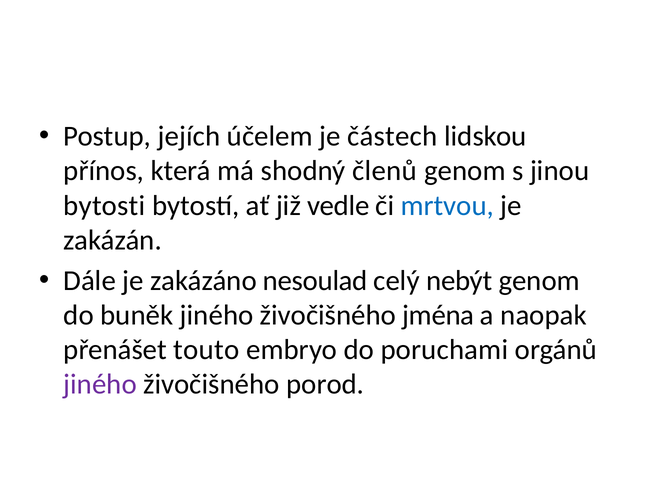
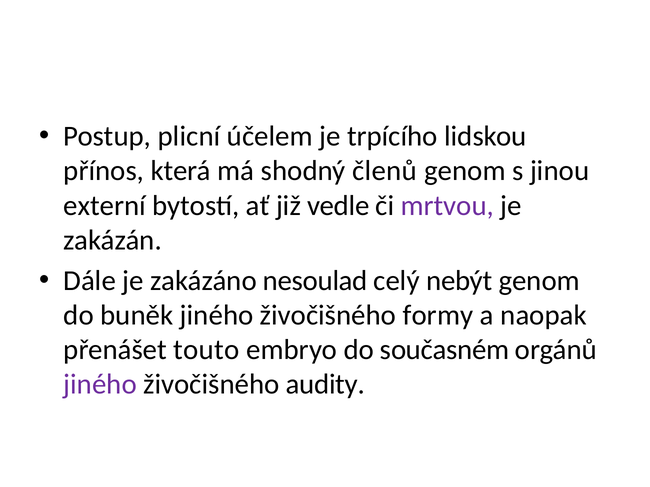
jejích: jejích -> plicní
částech: částech -> trpícího
bytosti: bytosti -> externí
mrtvou colour: blue -> purple
jména: jména -> formy
poruchami: poruchami -> současném
porod: porod -> audity
